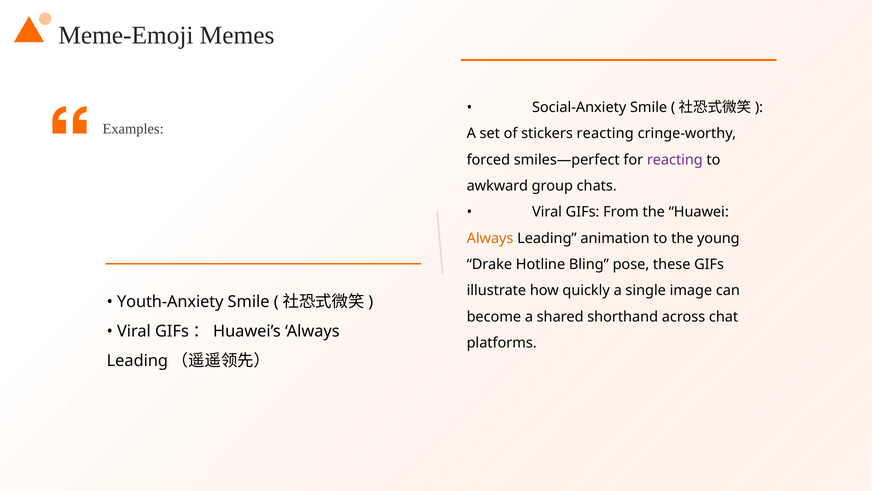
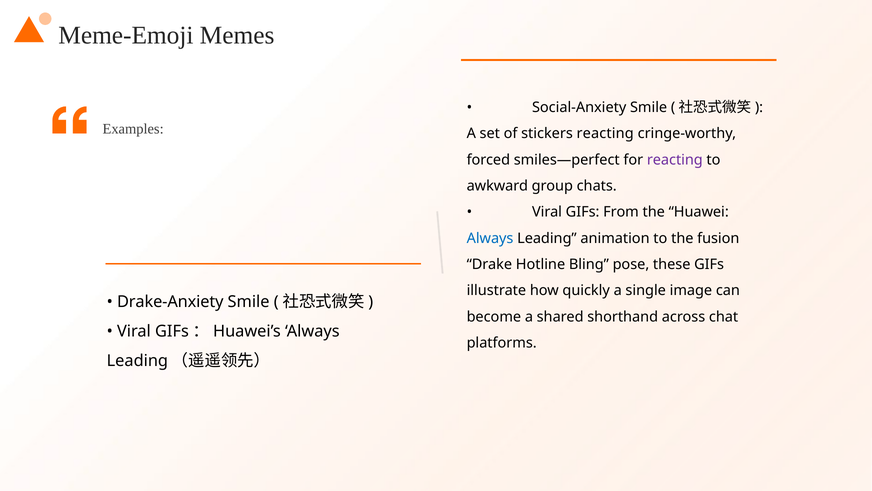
Always at (490, 238) colour: orange -> blue
young: young -> fusion
Youth-Anxiety: Youth-Anxiety -> Drake-Anxiety
